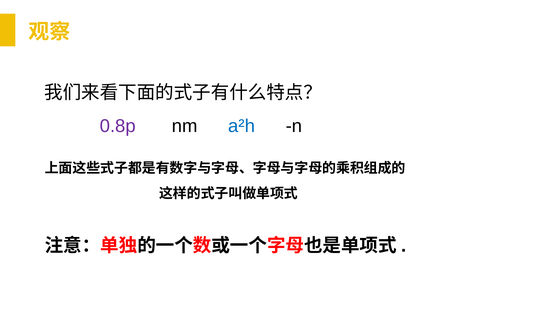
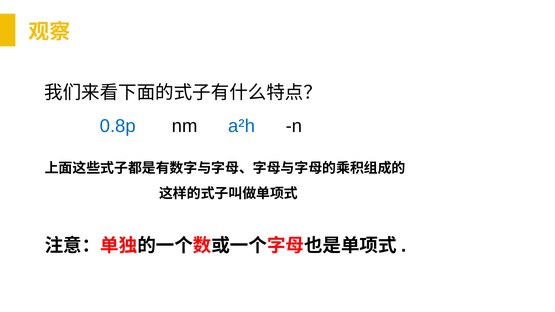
0.8p colour: purple -> blue
